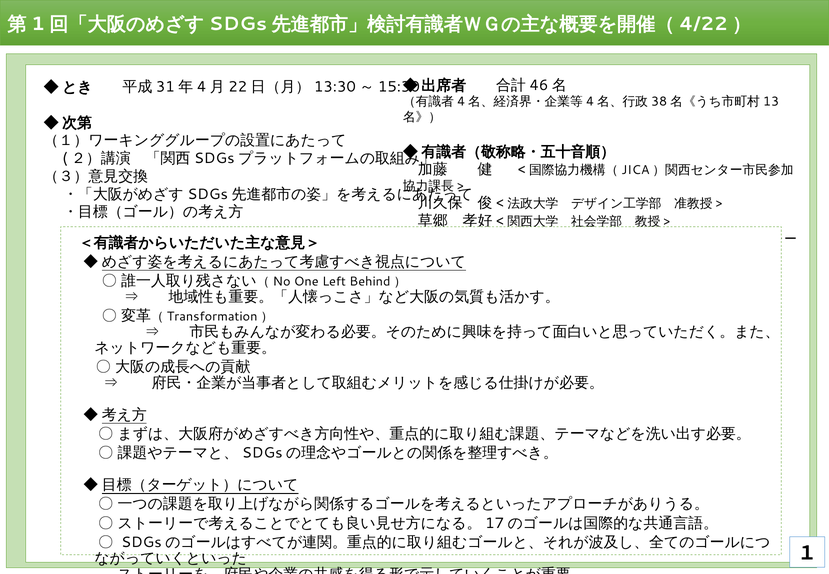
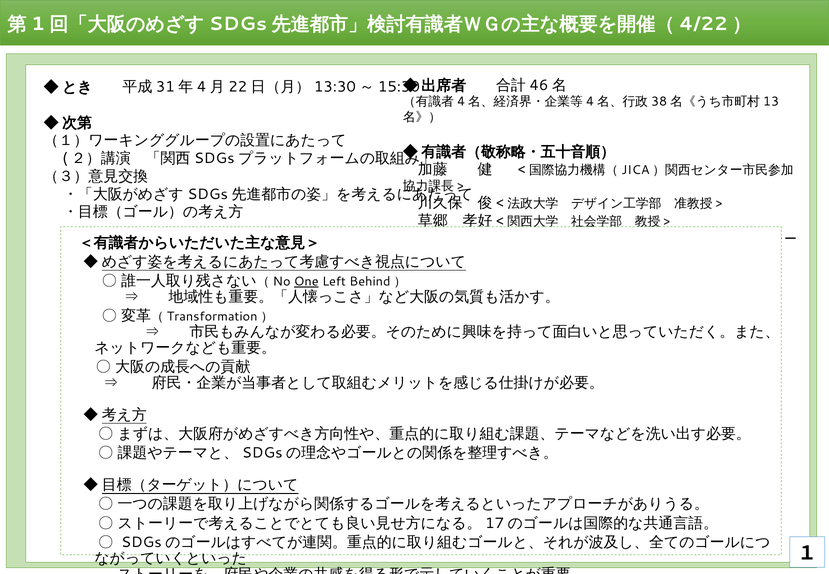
One underline: none -> present
